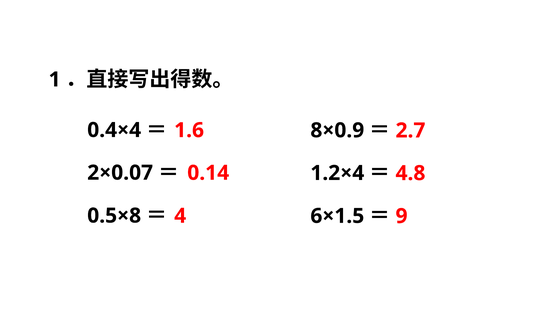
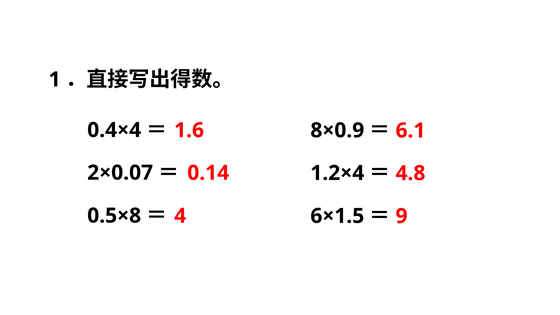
2.7: 2.7 -> 6.1
